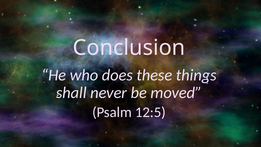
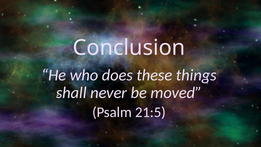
12:5: 12:5 -> 21:5
